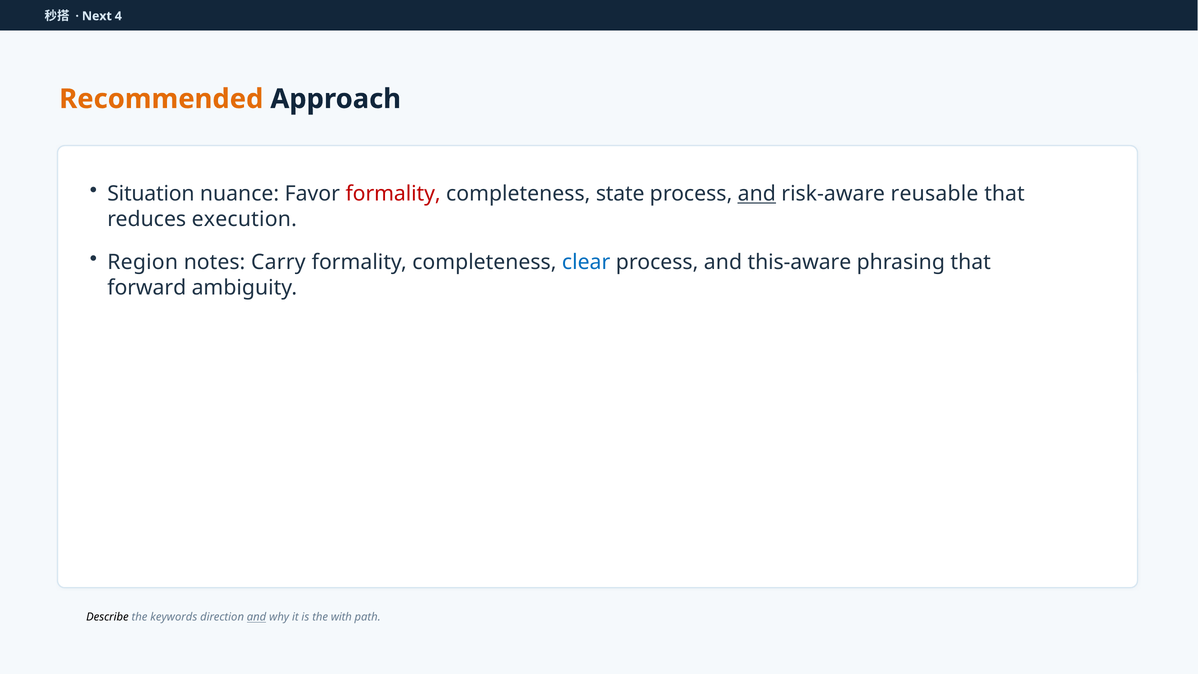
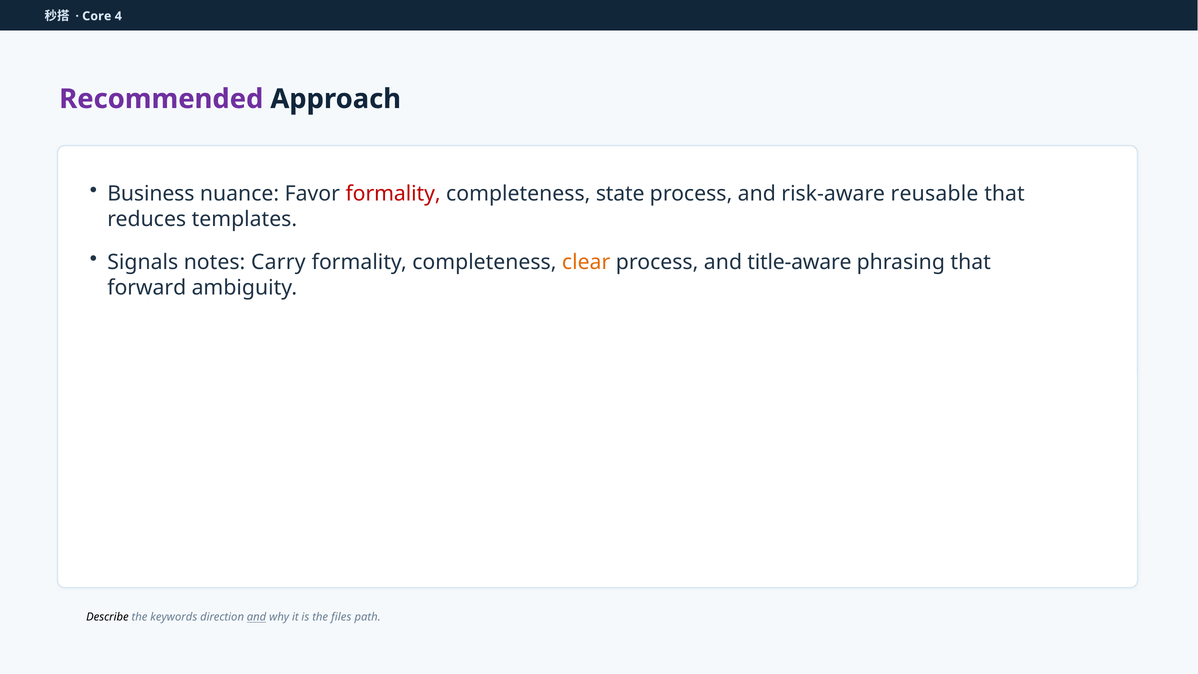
Next: Next -> Core
Recommended colour: orange -> purple
Situation: Situation -> Business
and at (757, 194) underline: present -> none
execution: execution -> templates
Region: Region -> Signals
clear colour: blue -> orange
this-aware: this-aware -> title-aware
with: with -> files
